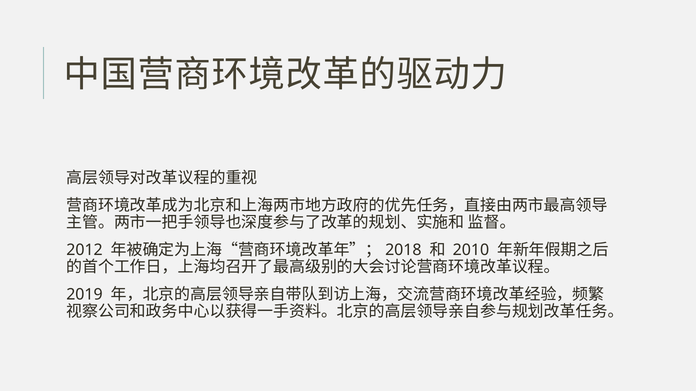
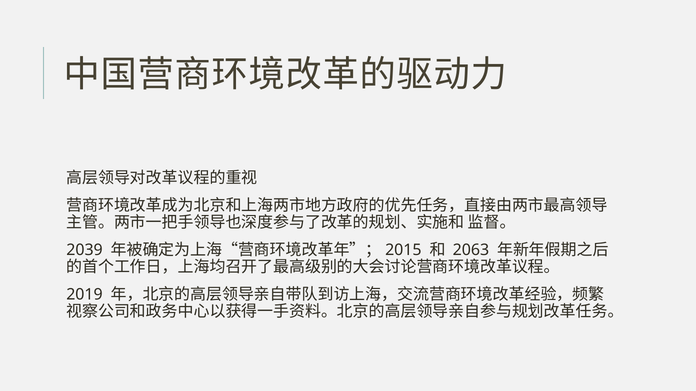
2012: 2012 -> 2039
2018: 2018 -> 2015
2010: 2010 -> 2063
